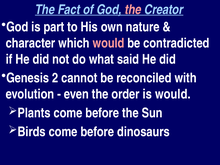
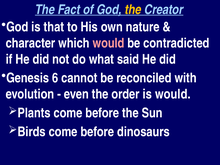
the at (133, 10) colour: pink -> yellow
part: part -> that
2: 2 -> 6
